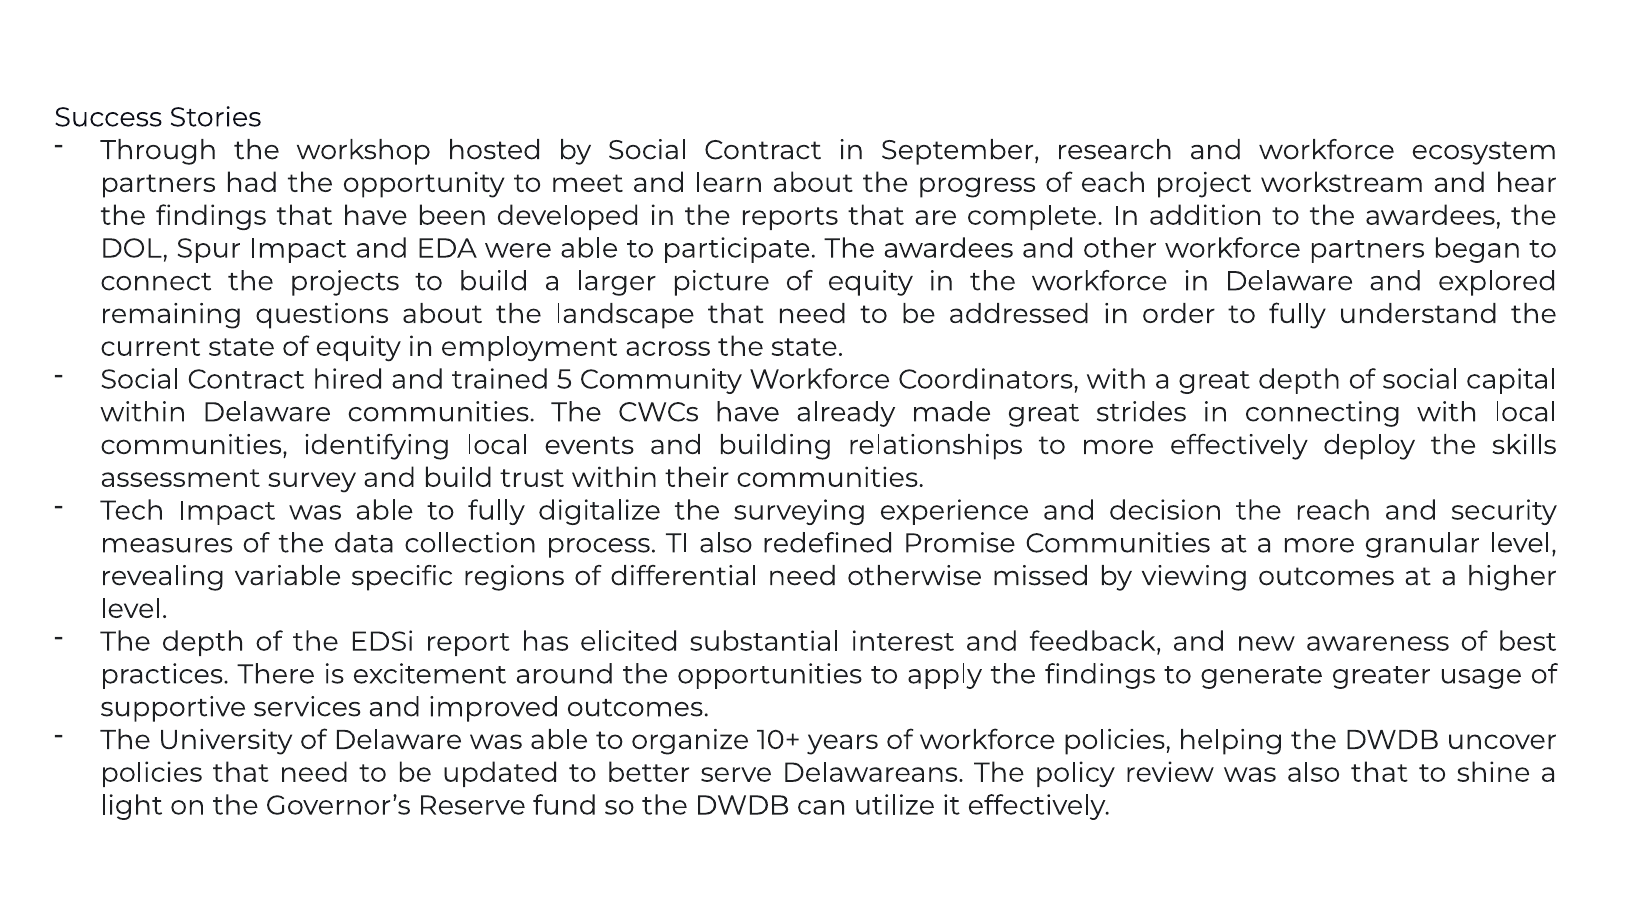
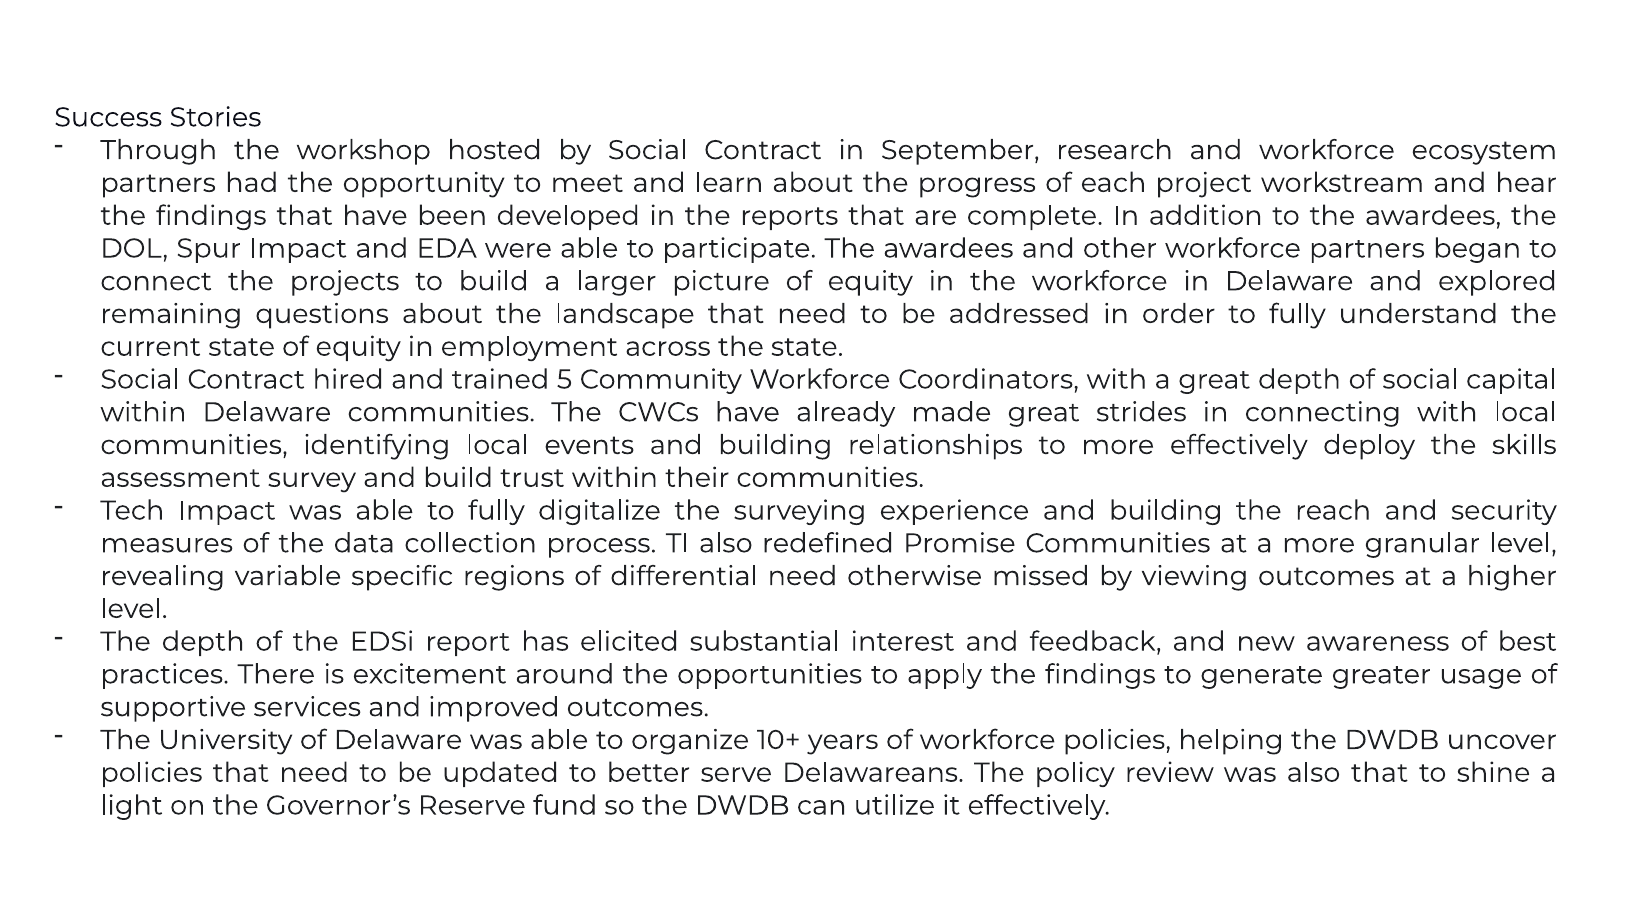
experience and decision: decision -> building
